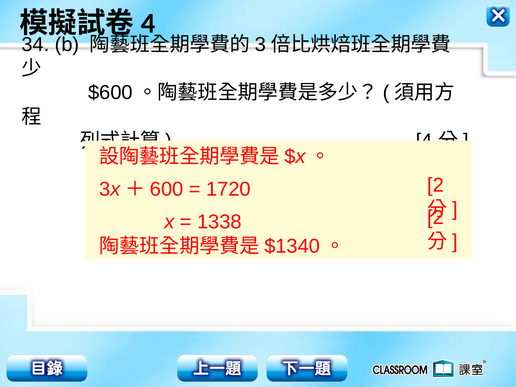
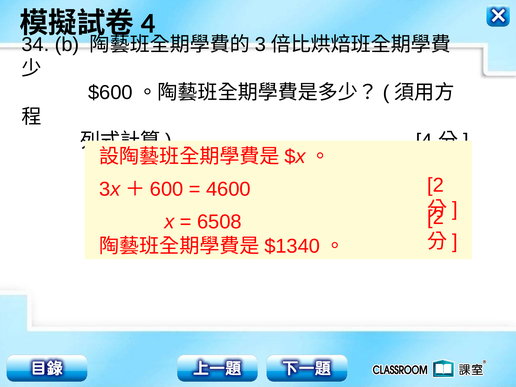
1720: 1720 -> 4600
1338: 1338 -> 6508
